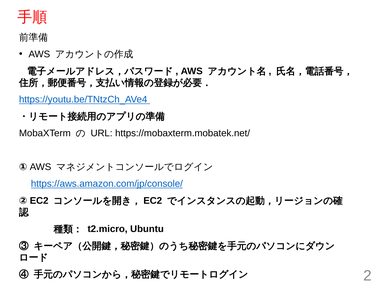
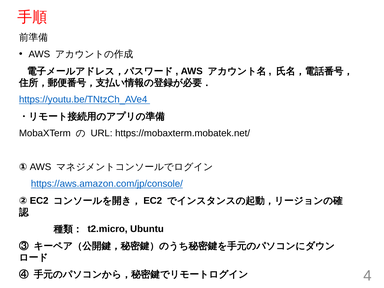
2: 2 -> 4
